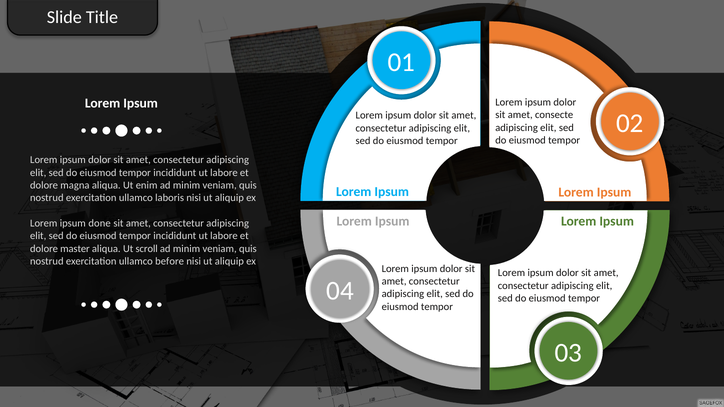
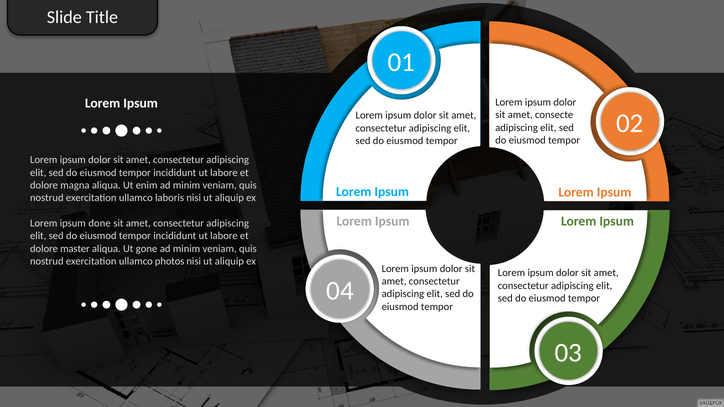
scroll: scroll -> gone
before: before -> photos
